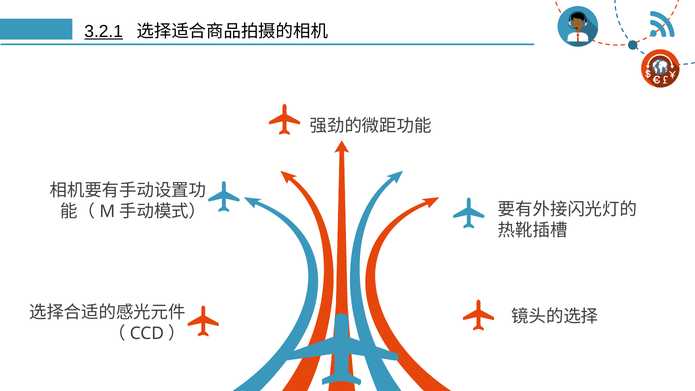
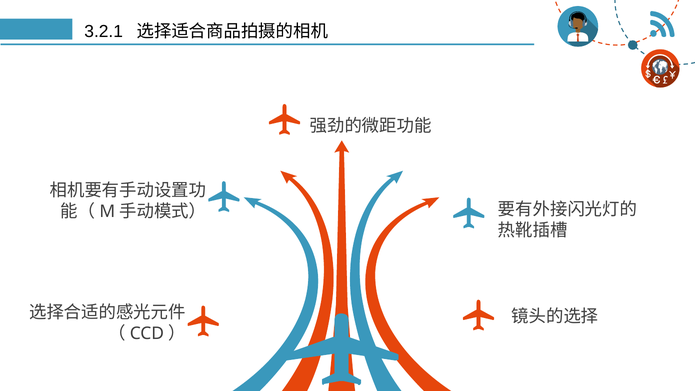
3.2.1 underline: present -> none
